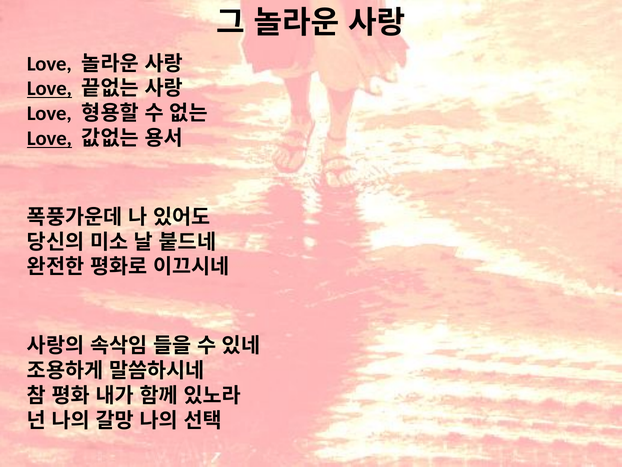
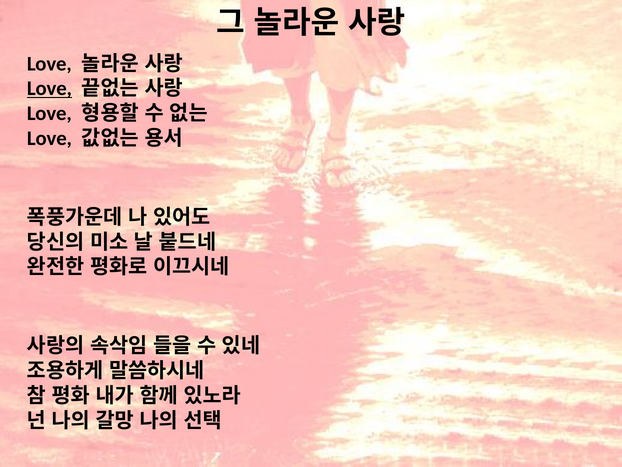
Love at (49, 138) underline: present -> none
